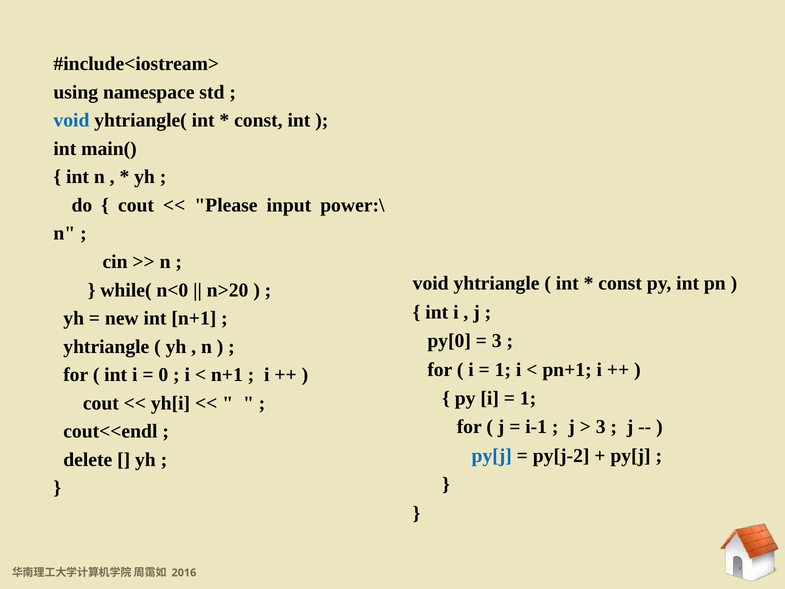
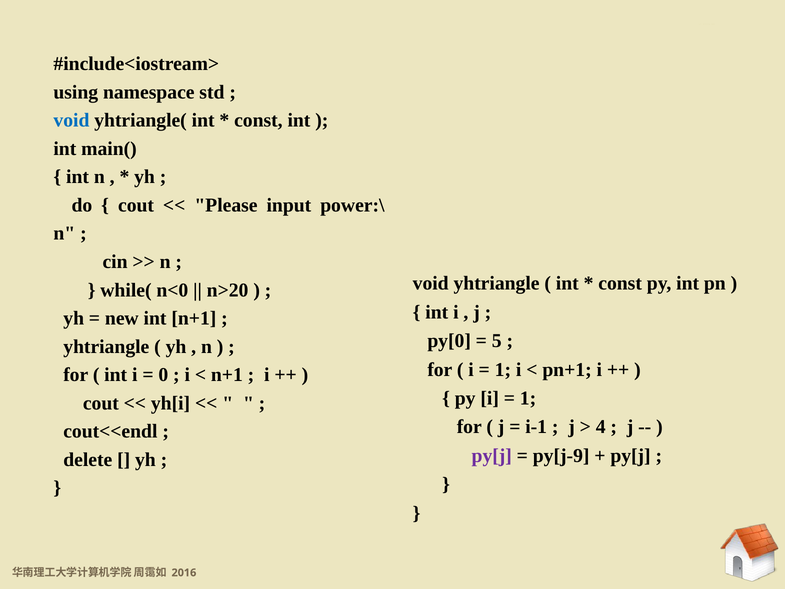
3 at (497, 341): 3 -> 5
3 at (601, 427): 3 -> 4
py[j at (492, 455) colour: blue -> purple
py[j-2: py[j-2 -> py[j-9
